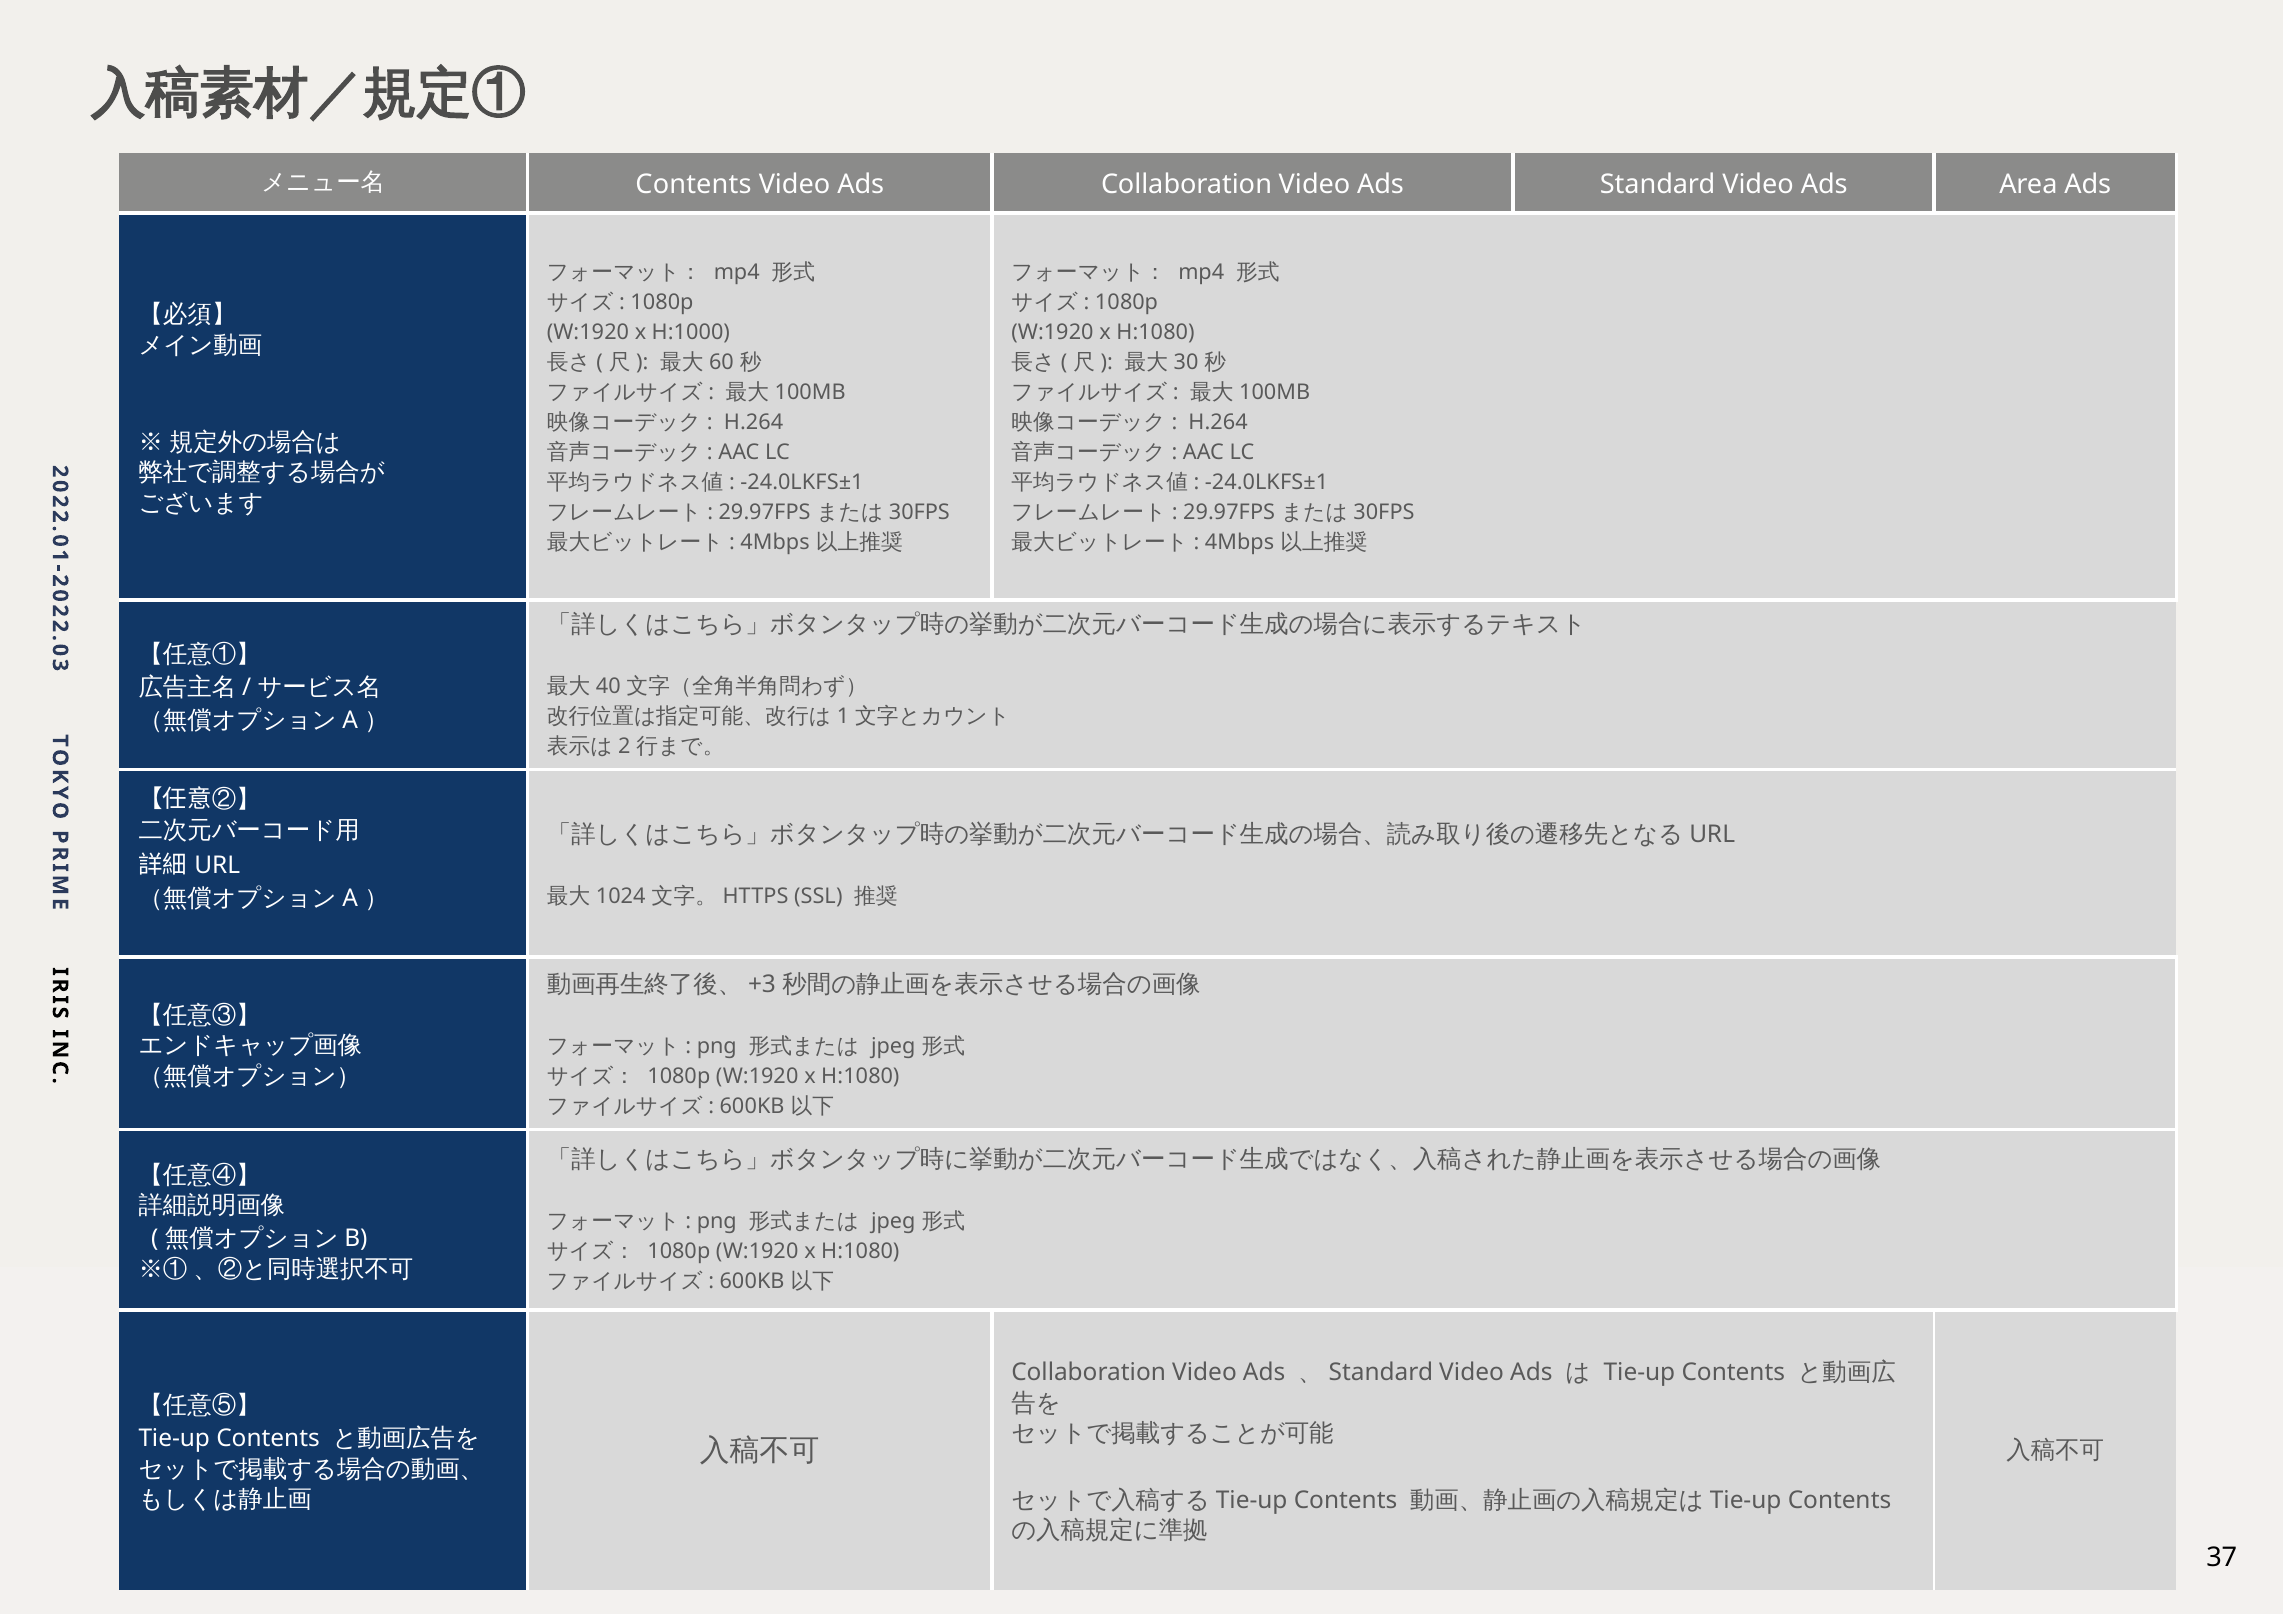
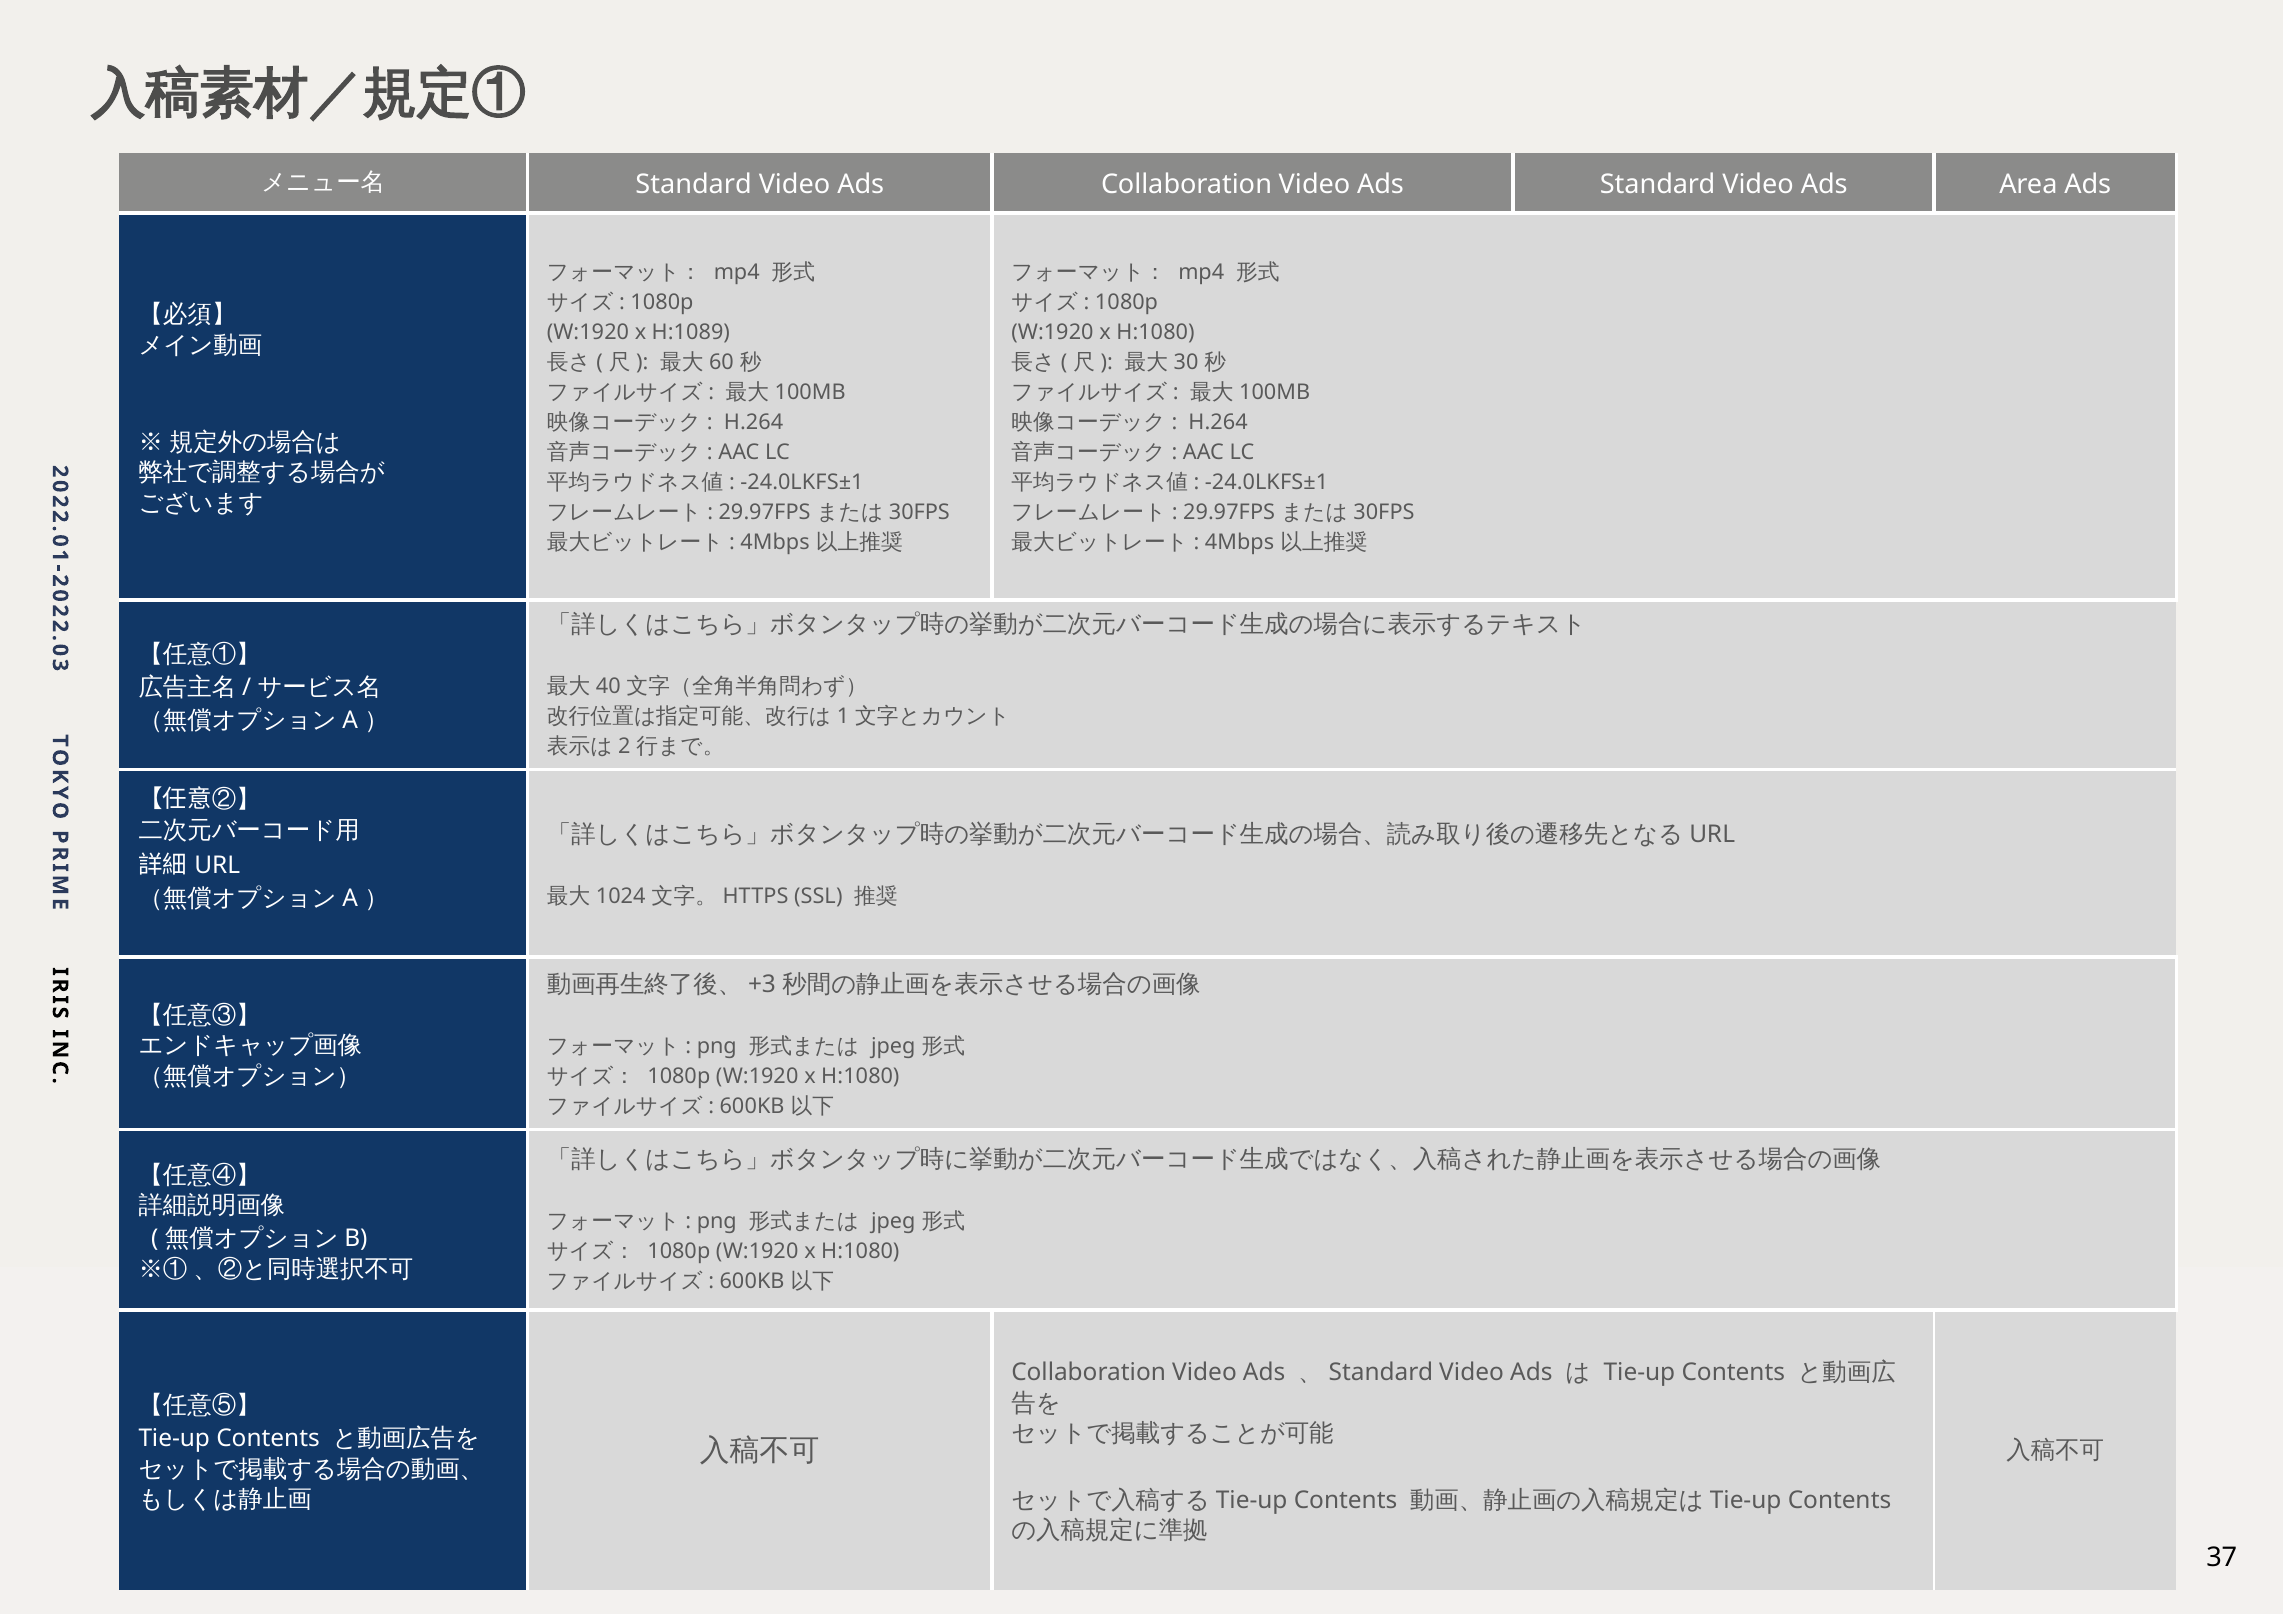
Contents at (694, 184): Contents -> Standard
H:1000: H:1000 -> H:1089
